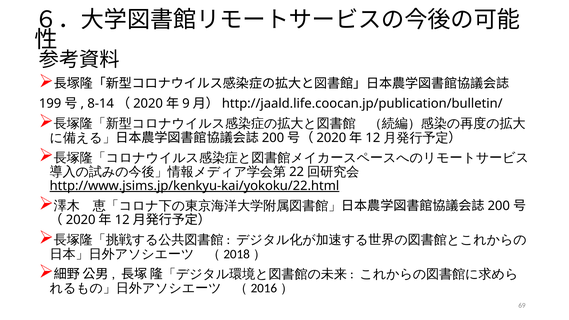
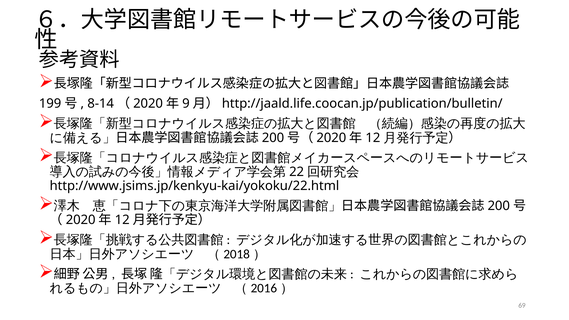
http://www.jsims.jp/kenkyu-kai/yokoku/22.html underline: present -> none
